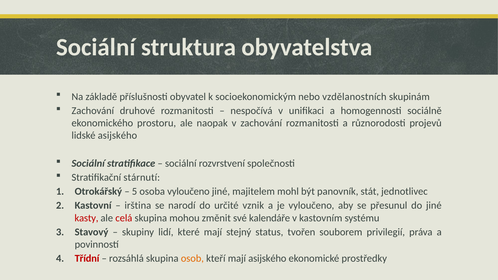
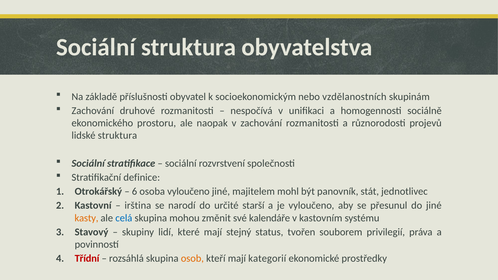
lidské asijského: asijského -> struktura
stárnutí: stárnutí -> definice
5: 5 -> 6
vznik: vznik -> starší
kasty colour: red -> orange
celá colour: red -> blue
mají asijského: asijského -> kategorií
